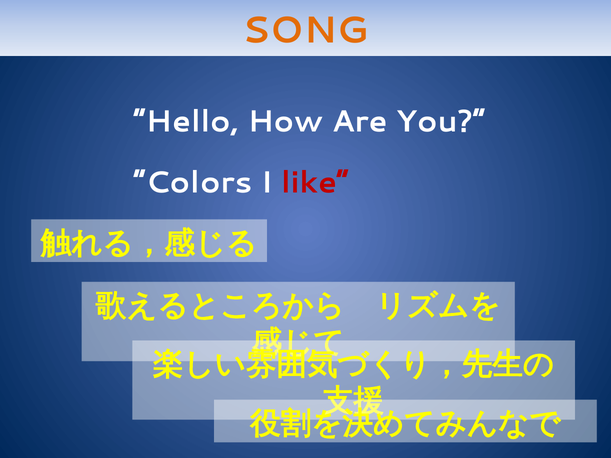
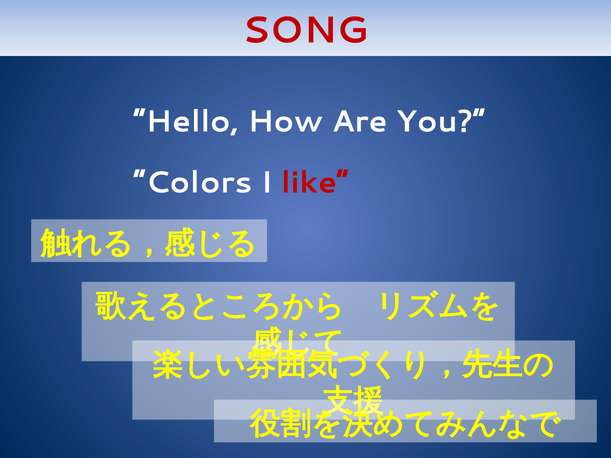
SONG colour: orange -> red
